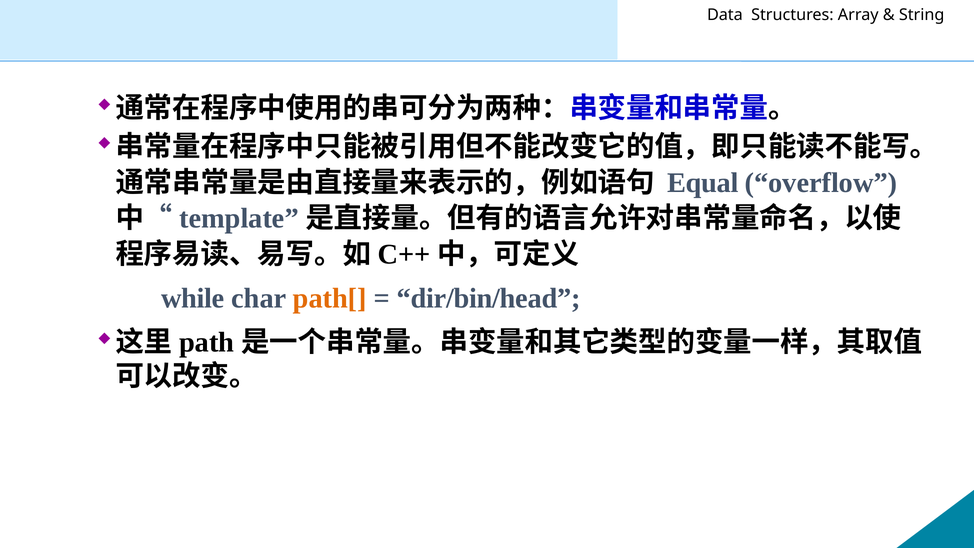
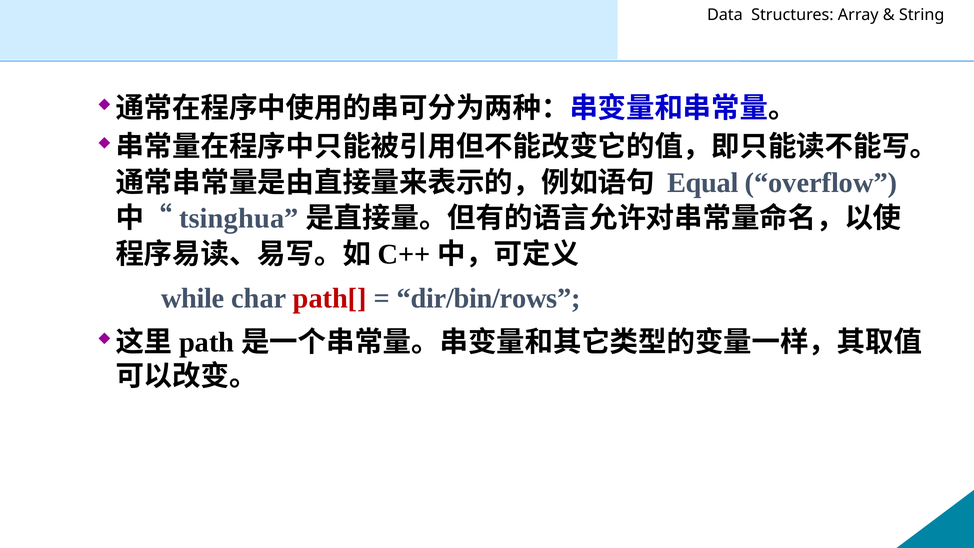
template: template -> tsinghua
path[ colour: orange -> red
dir/bin/head: dir/bin/head -> dir/bin/rows
